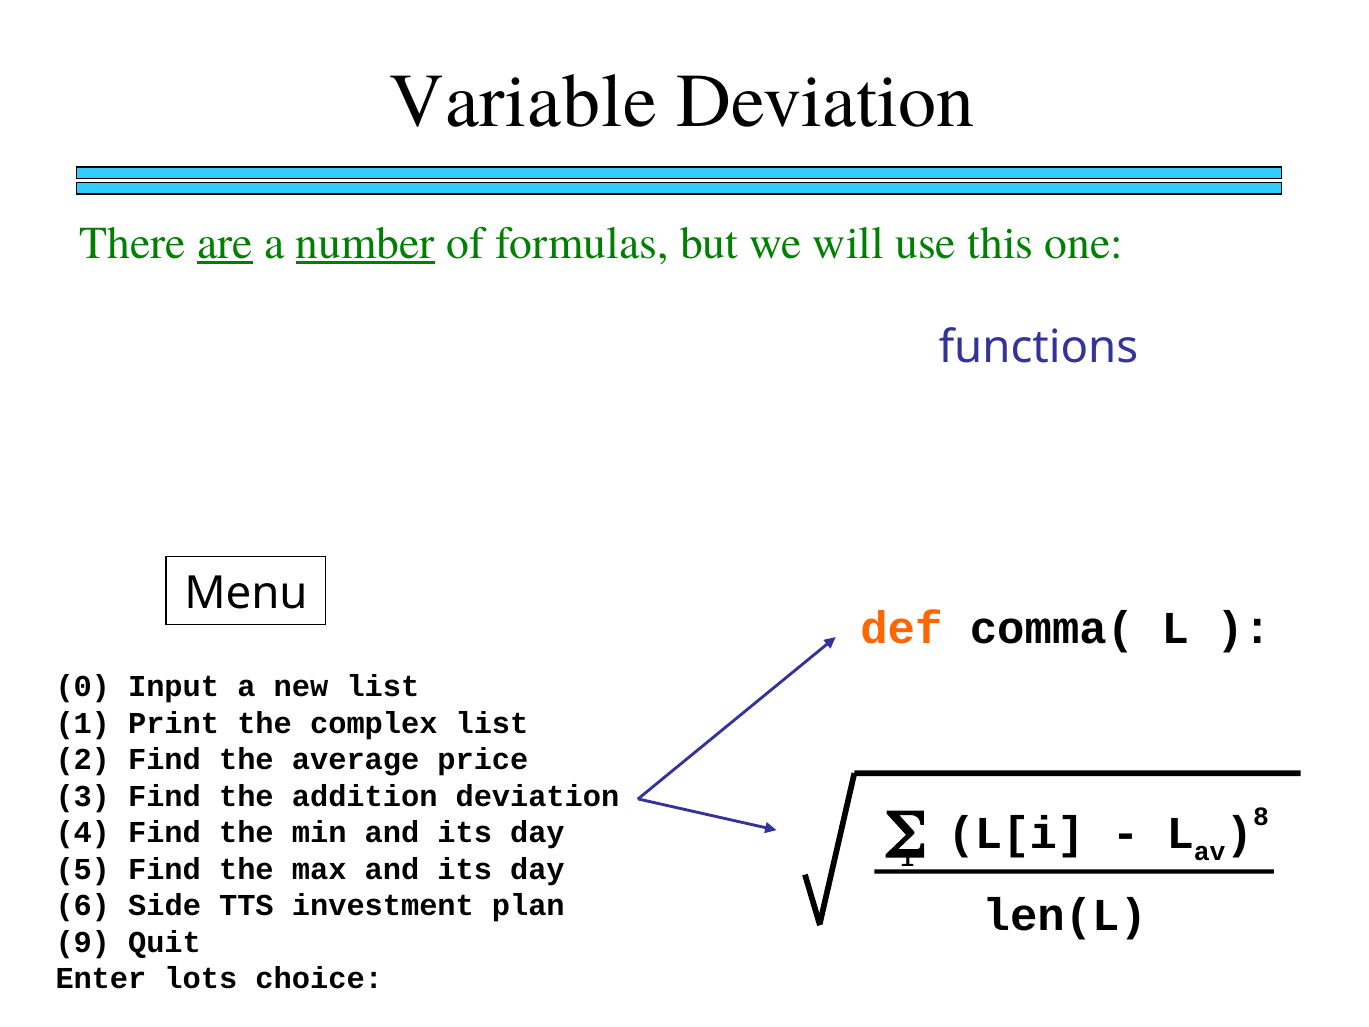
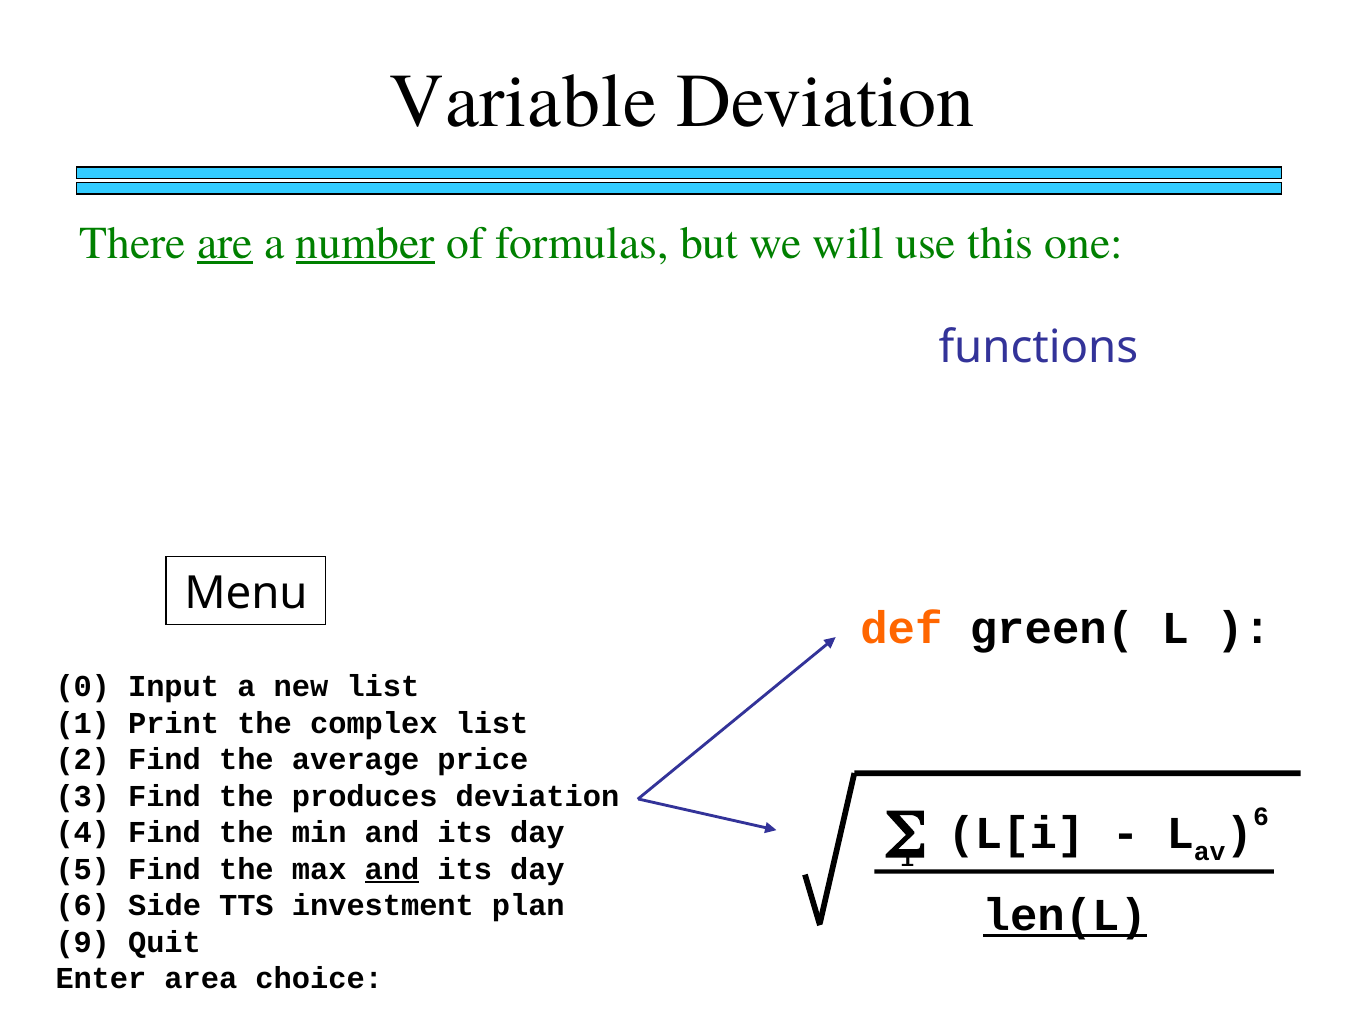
comma(: comma( -> green(
addition: addition -> produces
8 at (1261, 817): 8 -> 6
and at (392, 869) underline: none -> present
len(L underline: none -> present
lots: lots -> area
